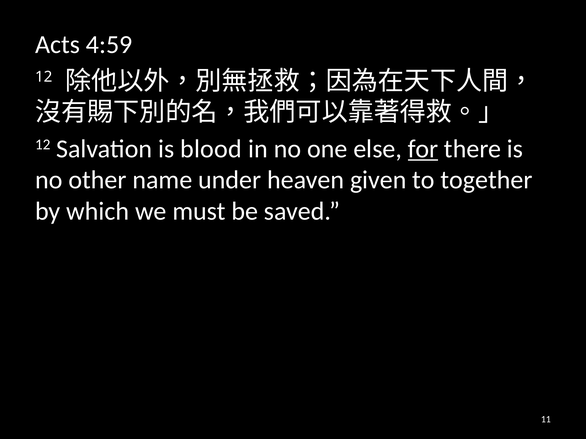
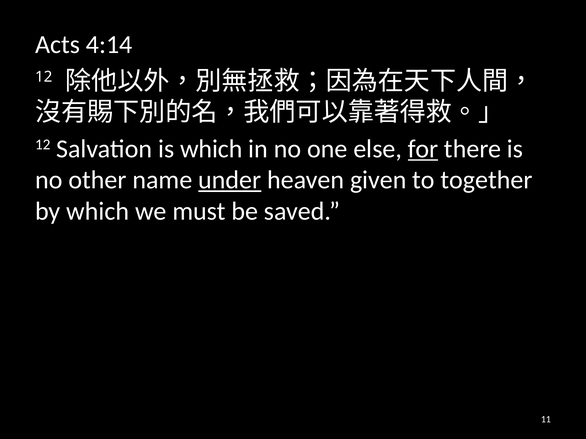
4:59: 4:59 -> 4:14
is blood: blood -> which
under underline: none -> present
